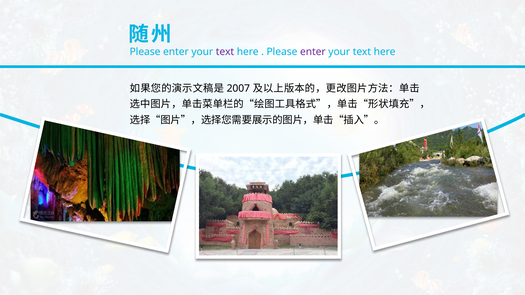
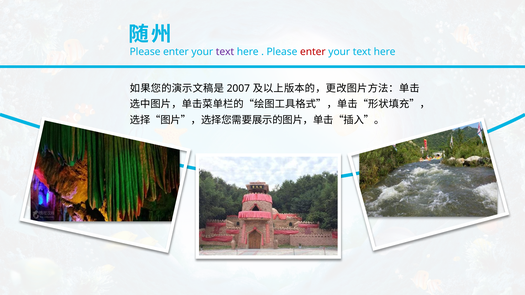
enter at (313, 52) colour: purple -> red
